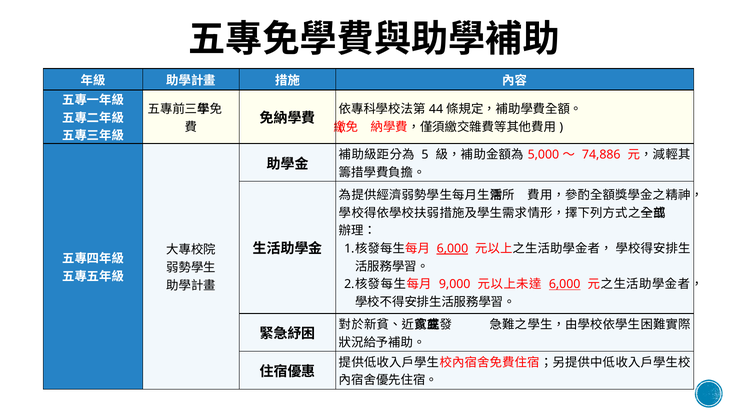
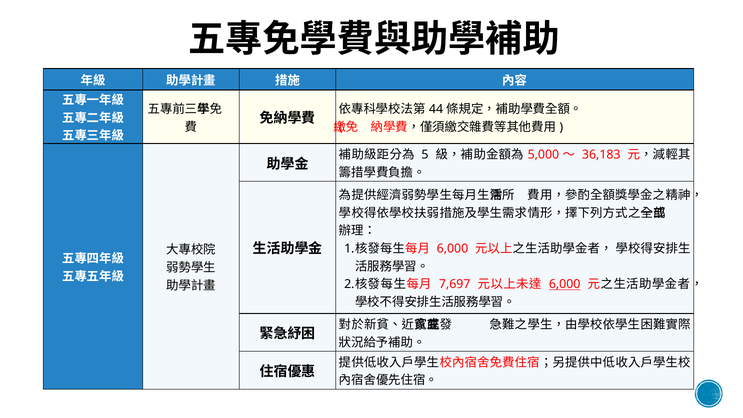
74,886: 74,886 -> 36,183
6,000 at (452, 249) underline: present -> none
9,000: 9,000 -> 7,697
